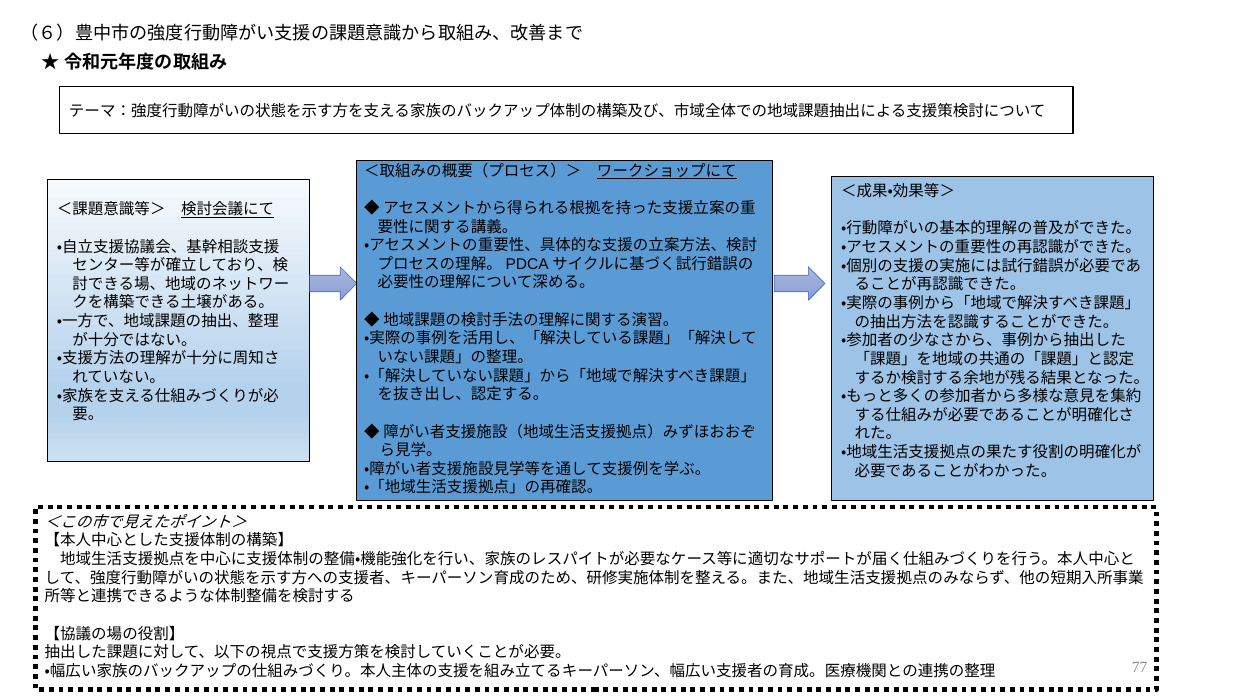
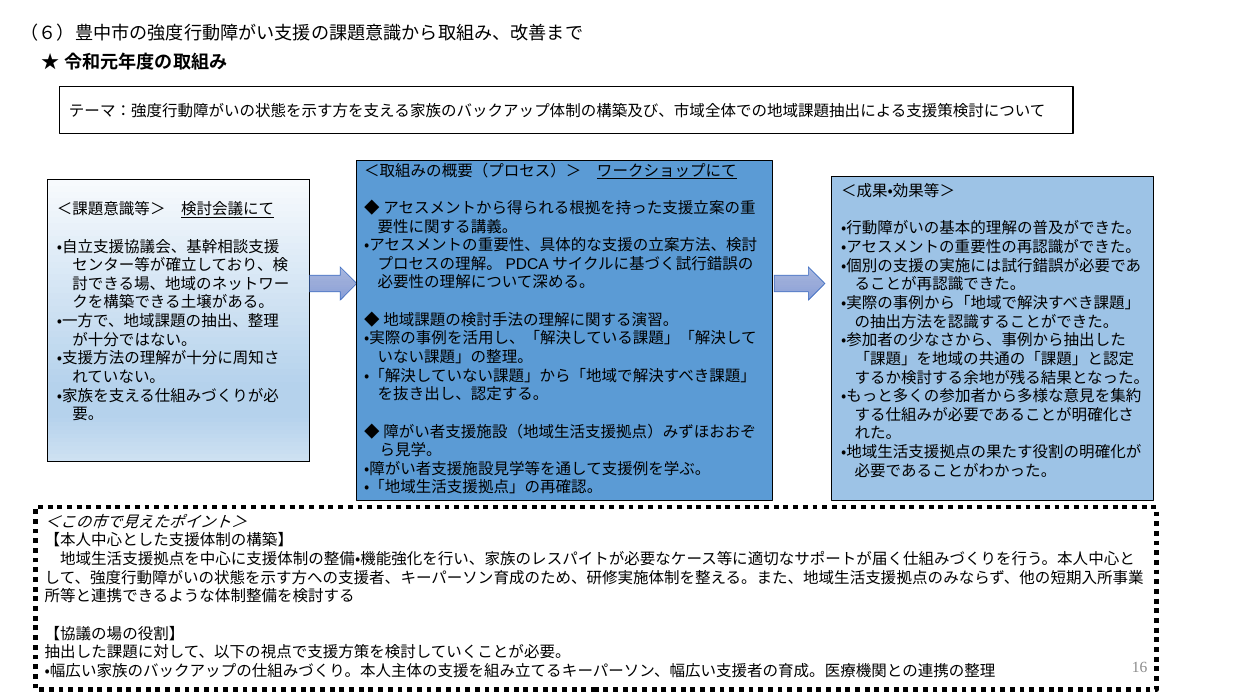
77: 77 -> 16
